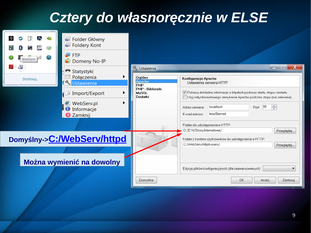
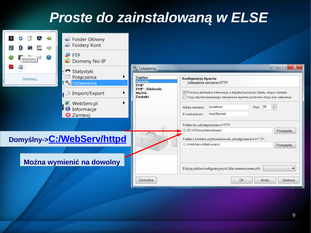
Cztery: Cztery -> Proste
własnoręcznie: własnoręcznie -> zainstalowaną
